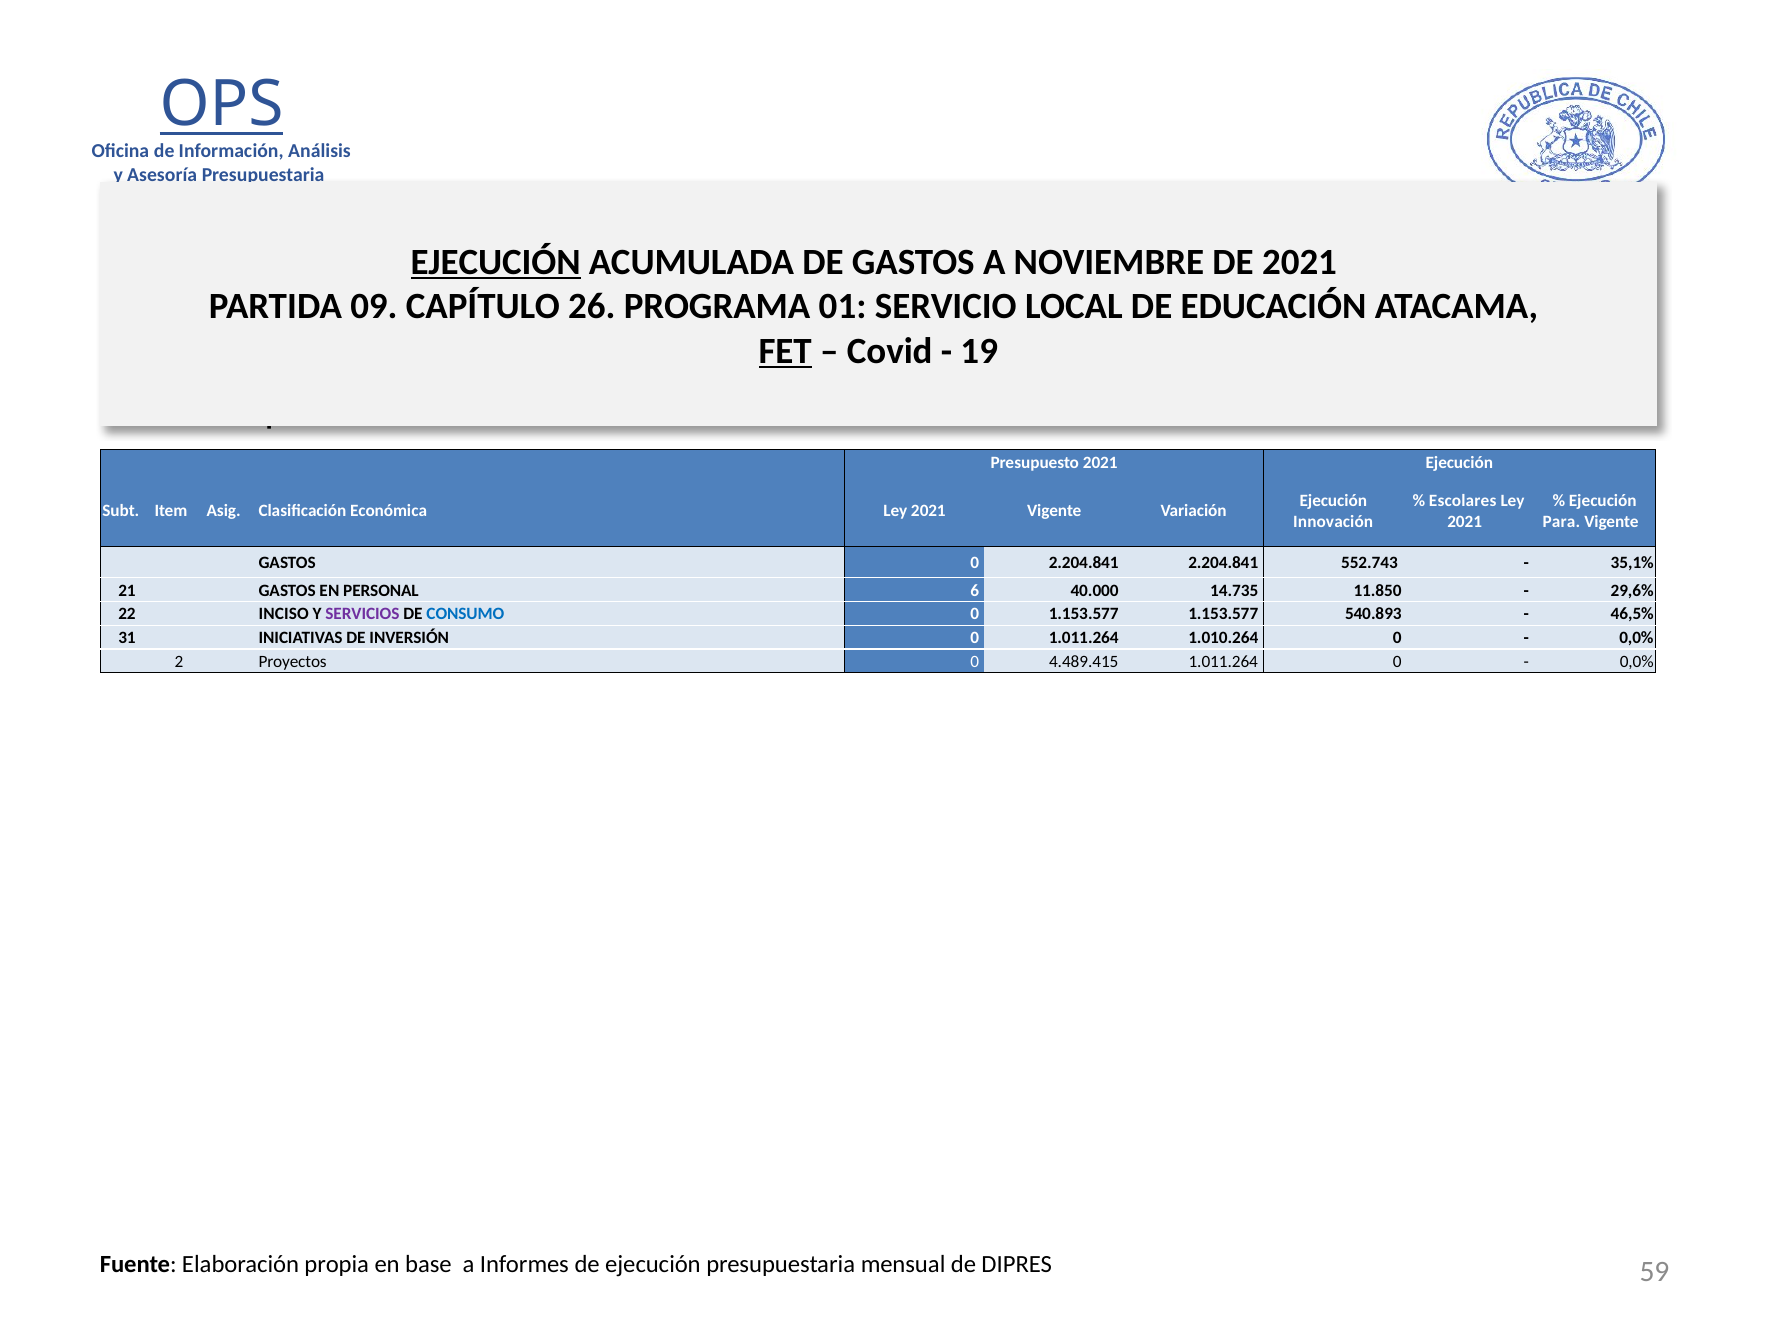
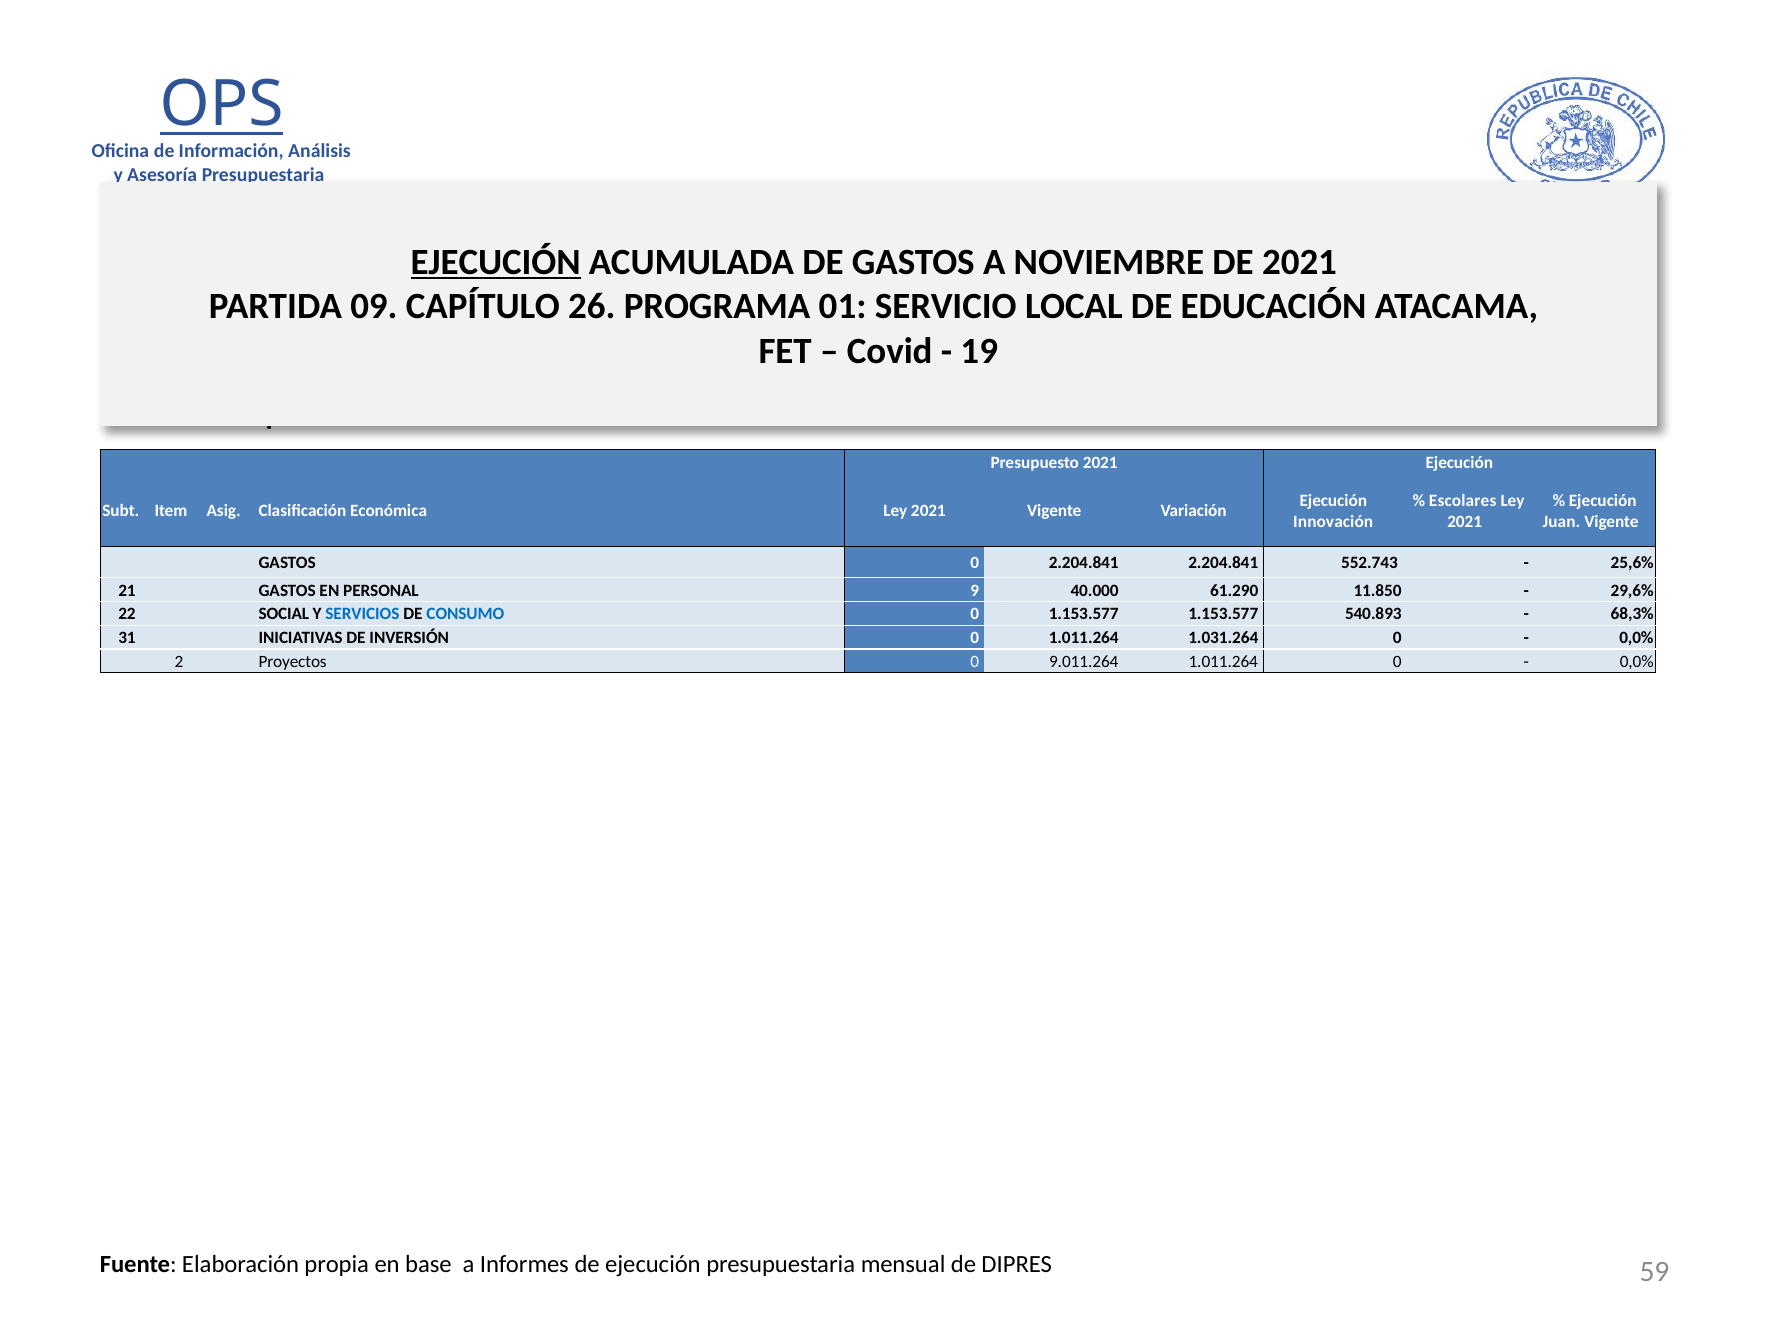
FET underline: present -> none
Para: Para -> Juan
35,1%: 35,1% -> 25,6%
6: 6 -> 9
14.735: 14.735 -> 61.290
INCISO: INCISO -> SOCIAL
SERVICIOS colour: purple -> blue
46,5%: 46,5% -> 68,3%
1.010.264: 1.010.264 -> 1.031.264
4.489.415: 4.489.415 -> 9.011.264
